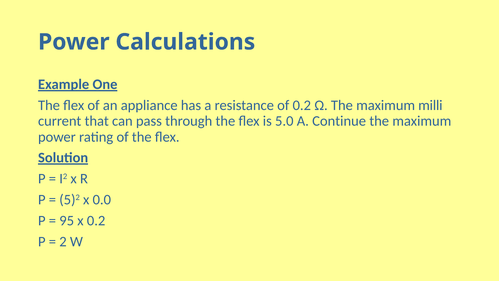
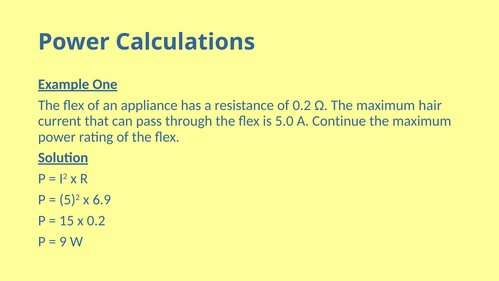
milli: milli -> hair
0.0: 0.0 -> 6.9
95: 95 -> 15
2: 2 -> 9
